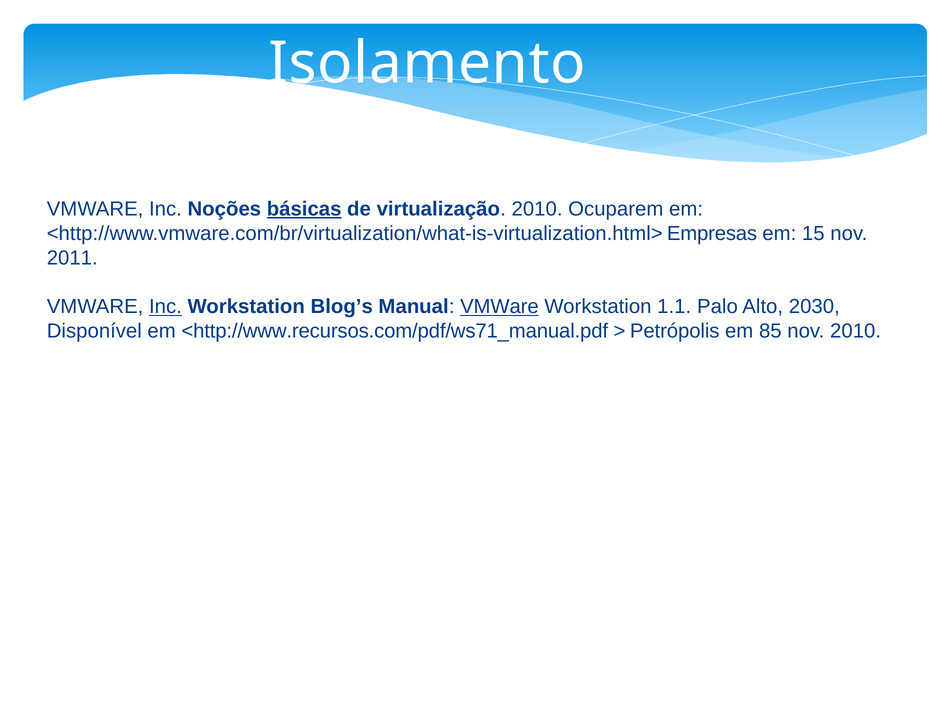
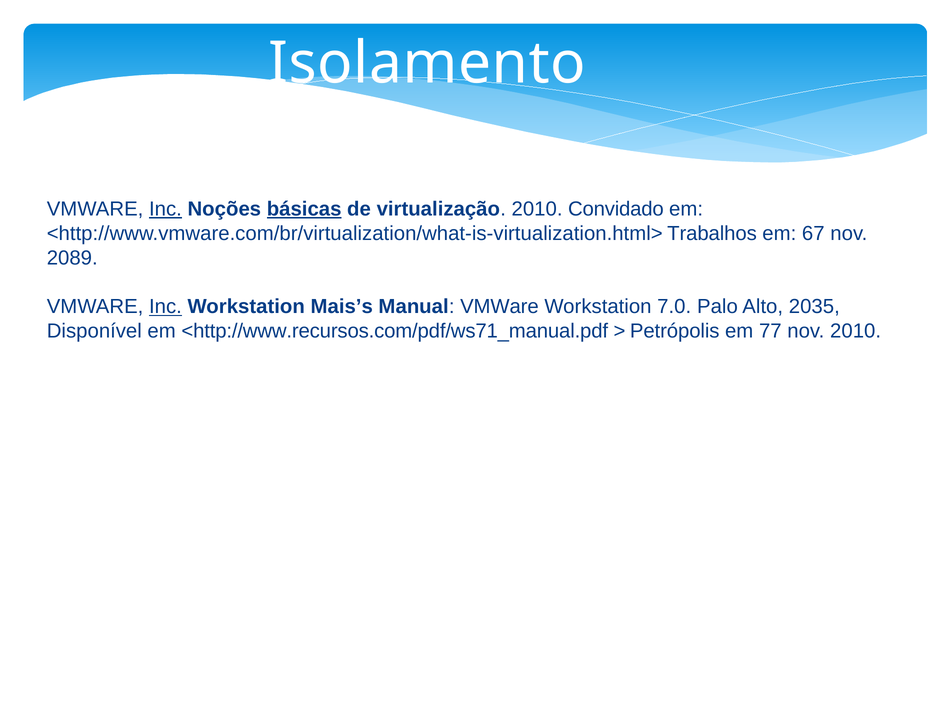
Inc at (165, 209) underline: none -> present
Ocuparem: Ocuparem -> Convidado
Empresas: Empresas -> Trabalhos
15: 15 -> 67
2011: 2011 -> 2089
Blog’s: Blog’s -> Mais’s
VMWare at (499, 307) underline: present -> none
1.1: 1.1 -> 7.0
2030: 2030 -> 2035
85: 85 -> 77
